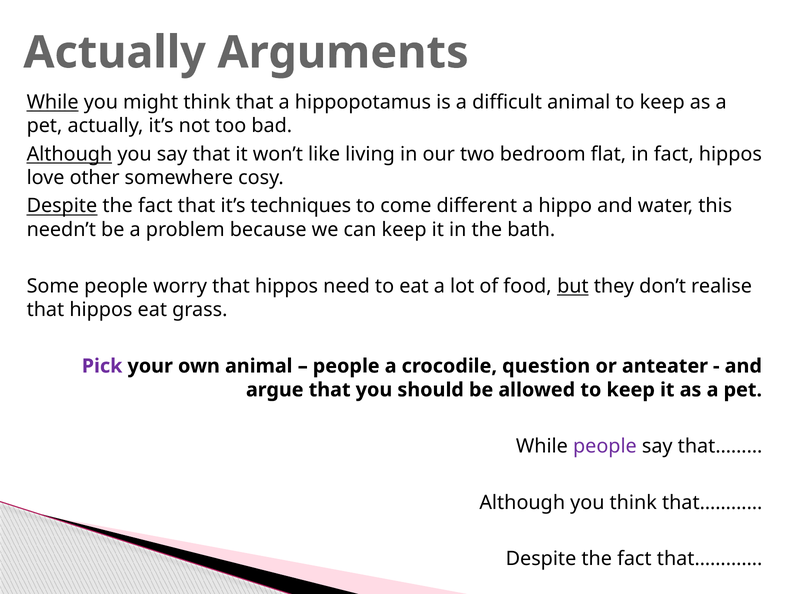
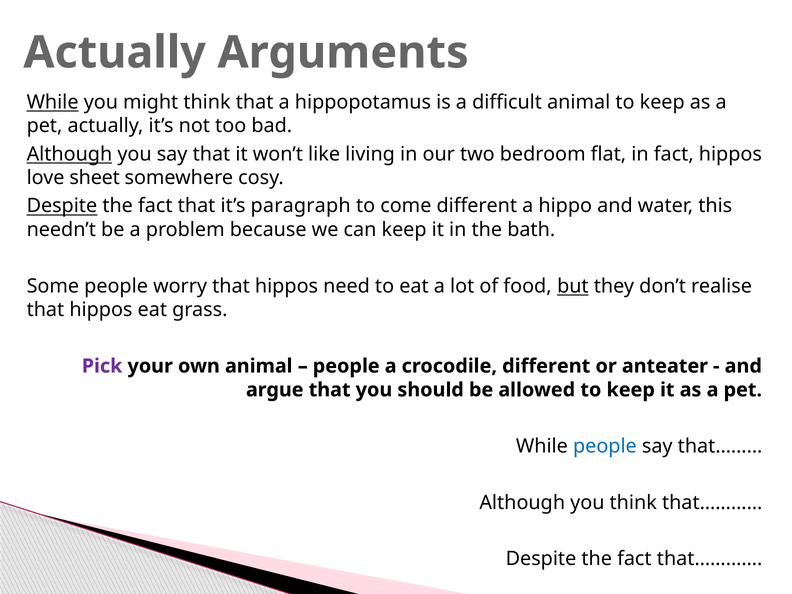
other: other -> sheet
techniques: techniques -> paragraph
crocodile question: question -> different
people at (605, 446) colour: purple -> blue
